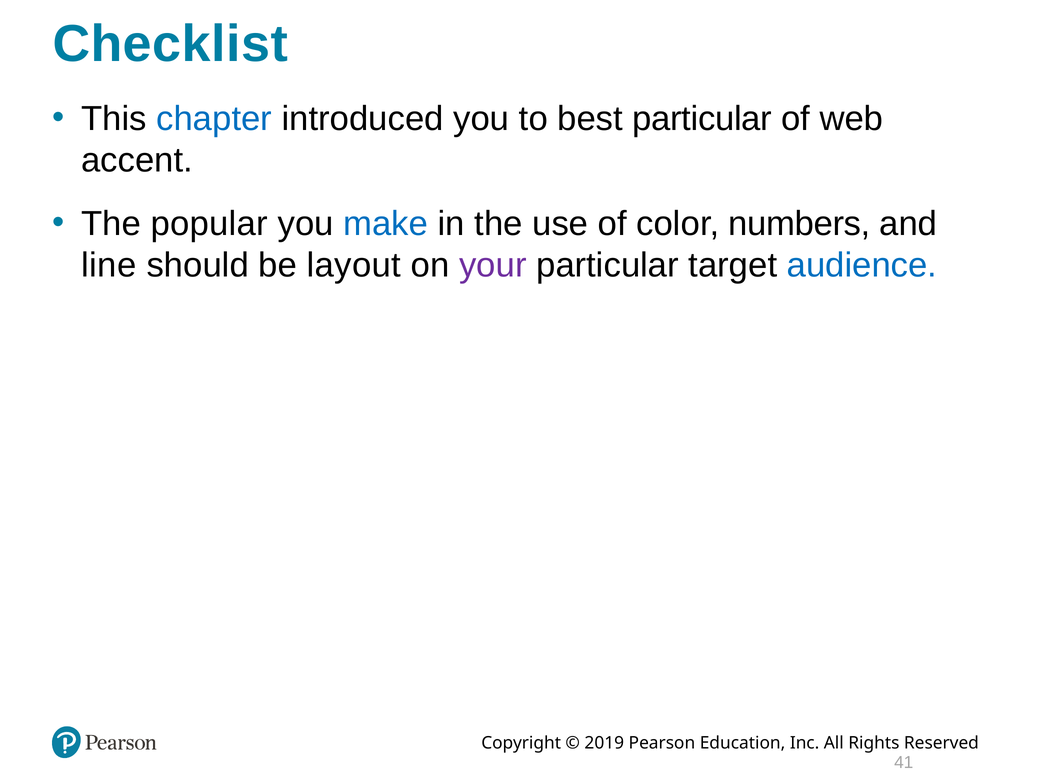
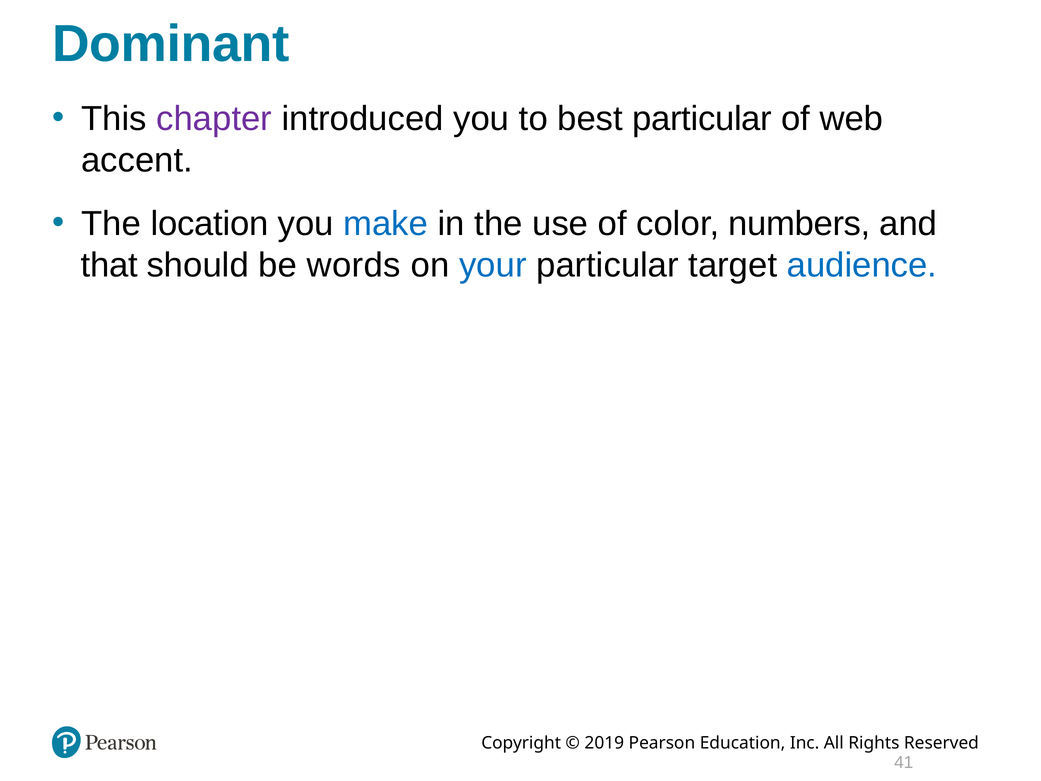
Checklist: Checklist -> Dominant
chapter colour: blue -> purple
popular: popular -> location
line: line -> that
layout: layout -> words
your colour: purple -> blue
